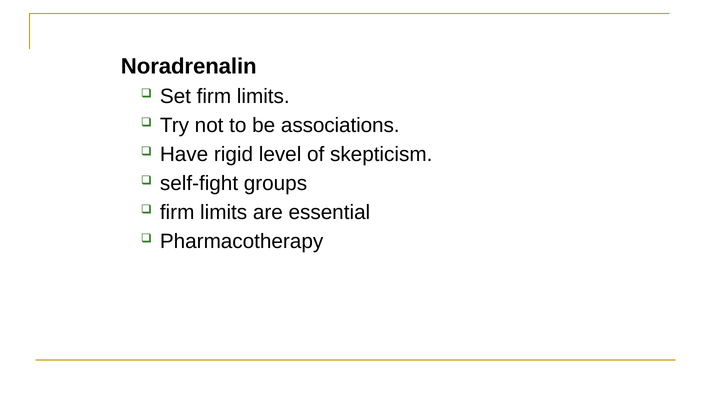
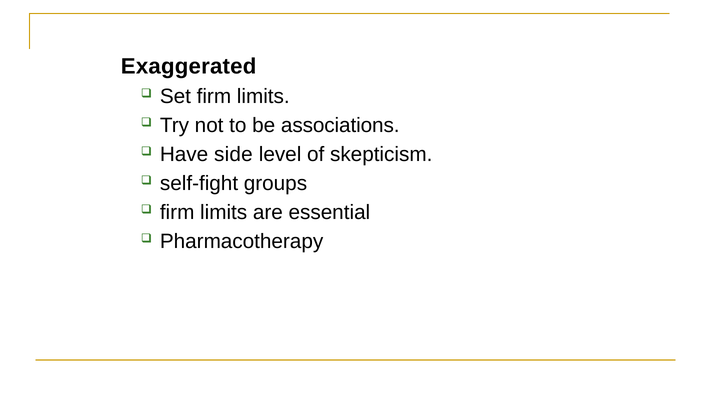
Noradrenalin: Noradrenalin -> Exaggerated
rigid: rigid -> side
